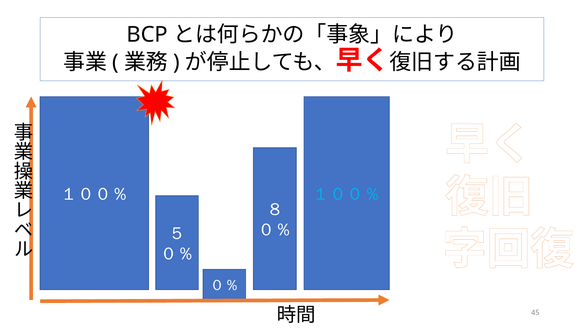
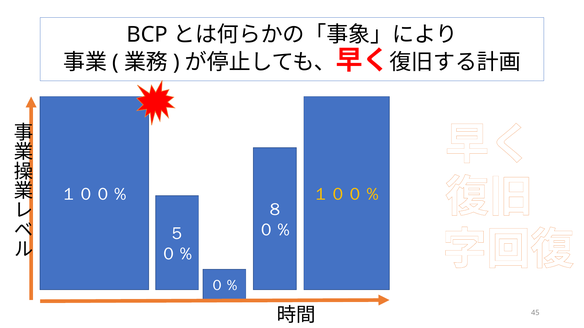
１００％ at (347, 195) colour: light blue -> yellow
